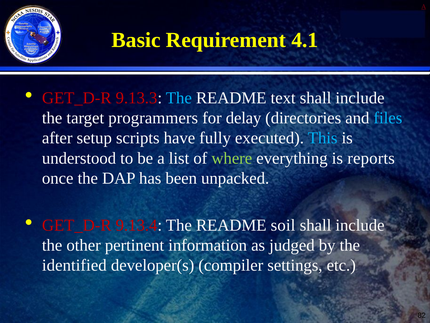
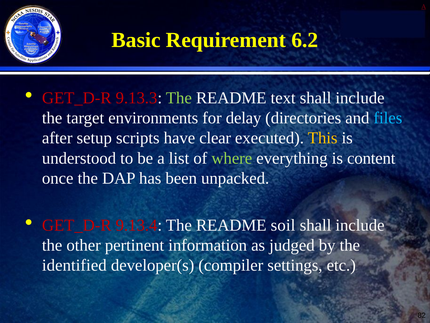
4.1: 4.1 -> 6.2
The at (179, 98) colour: light blue -> light green
programmers: programmers -> environments
fully: fully -> clear
This colour: light blue -> yellow
reports: reports -> content
